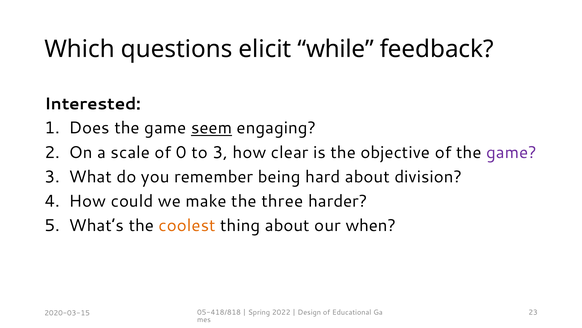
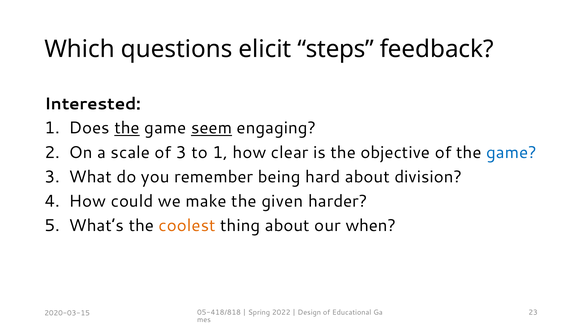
while: while -> steps
the at (127, 128) underline: none -> present
of 0: 0 -> 3
to 3: 3 -> 1
game at (511, 152) colour: purple -> blue
three: three -> given
